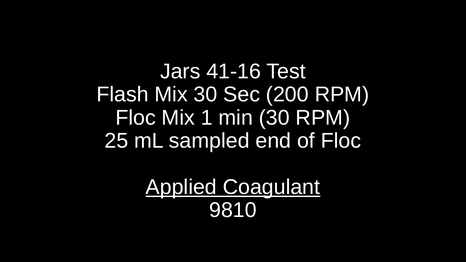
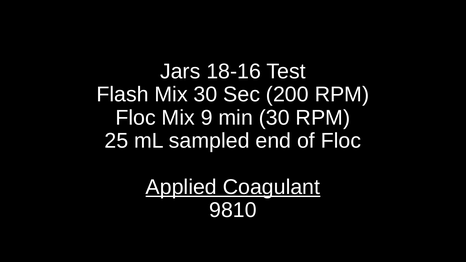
41-16: 41-16 -> 18-16
1: 1 -> 9
